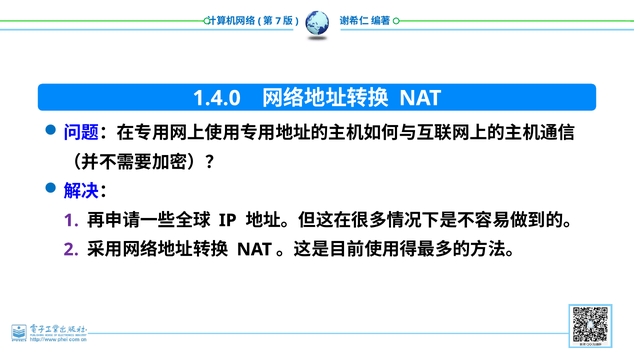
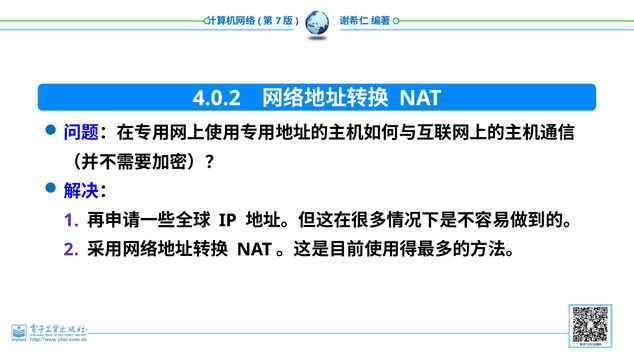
1.4.0: 1.4.0 -> 4.0.2
